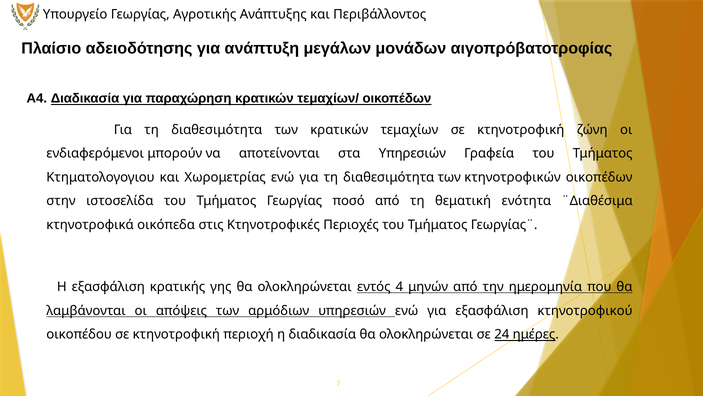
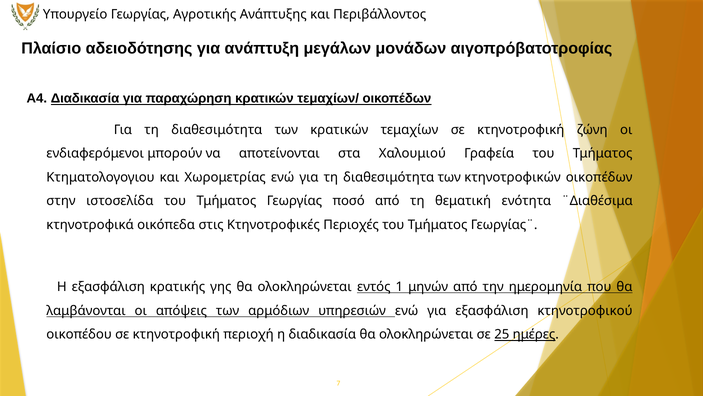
στα Υπηρεσιών: Υπηρεσιών -> Χαλουμιού
4: 4 -> 1
24: 24 -> 25
